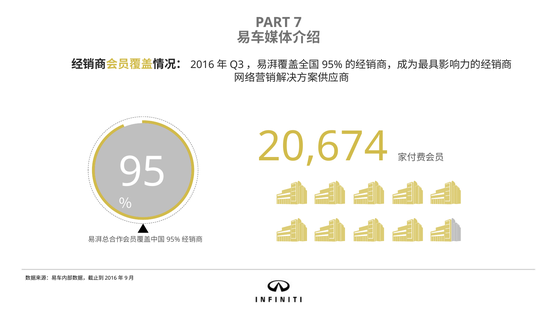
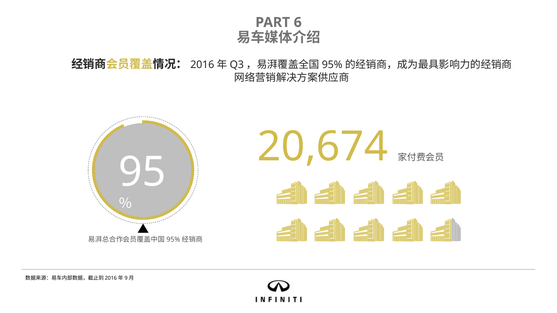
7: 7 -> 6
